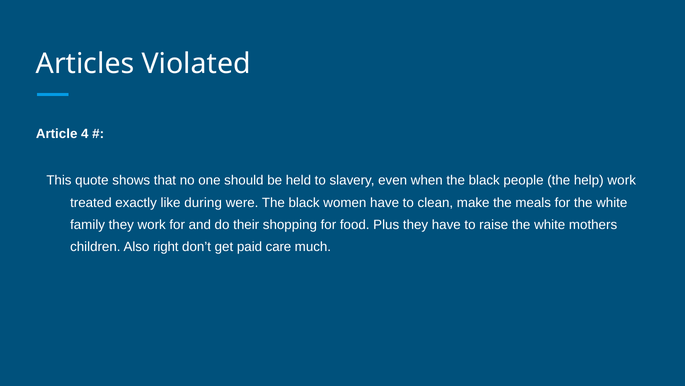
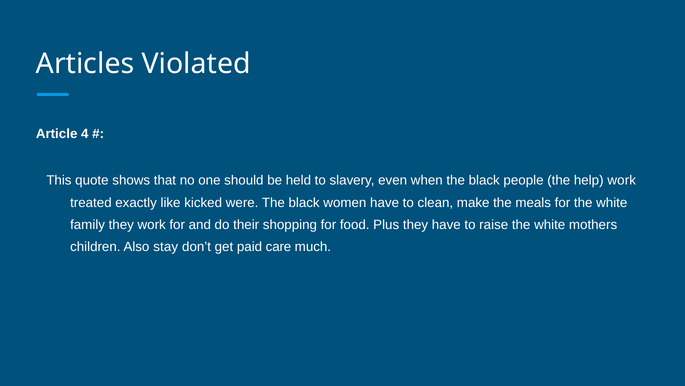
during: during -> kicked
right: right -> stay
